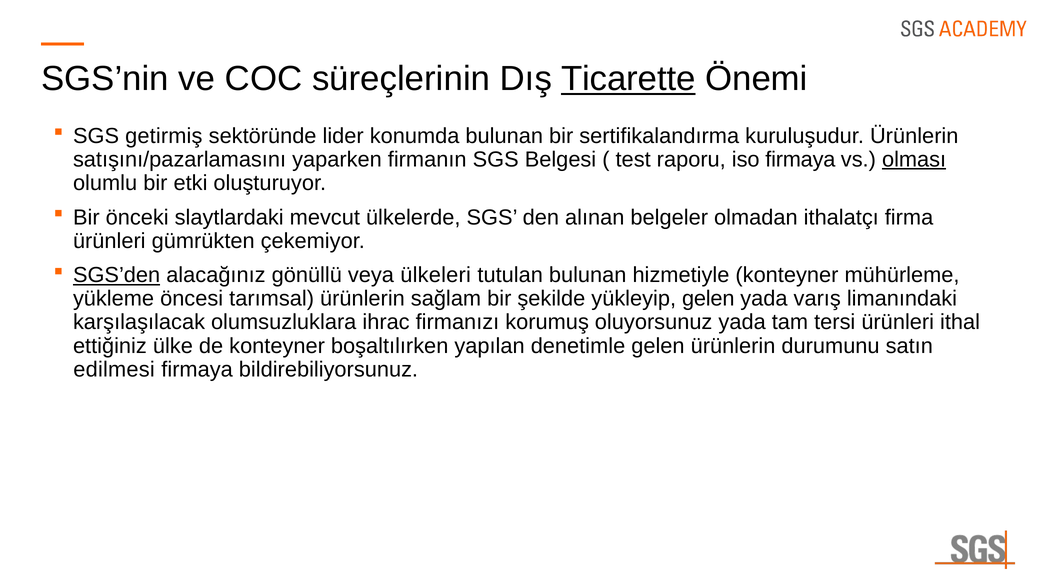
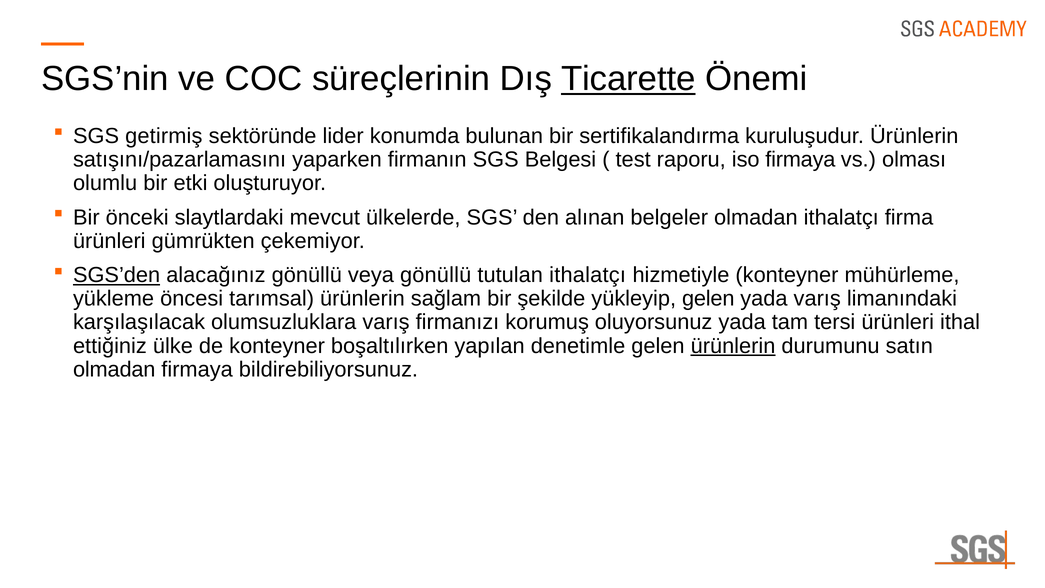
olması underline: present -> none
veya ülkeleri: ülkeleri -> gönüllü
tutulan bulunan: bulunan -> ithalatçı
olumsuzluklara ihrac: ihrac -> varış
ürünlerin at (733, 346) underline: none -> present
edilmesi at (114, 369): edilmesi -> olmadan
